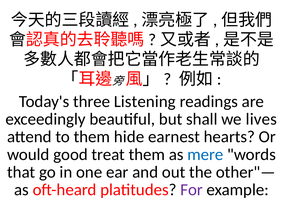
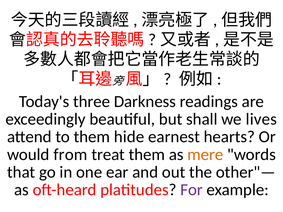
Listening: Listening -> Darkness
good: good -> from
mere colour: blue -> orange
